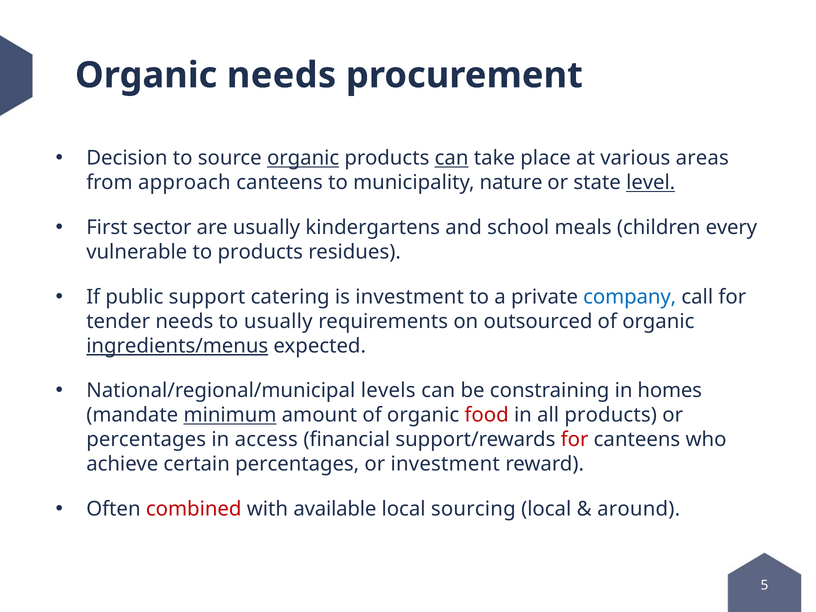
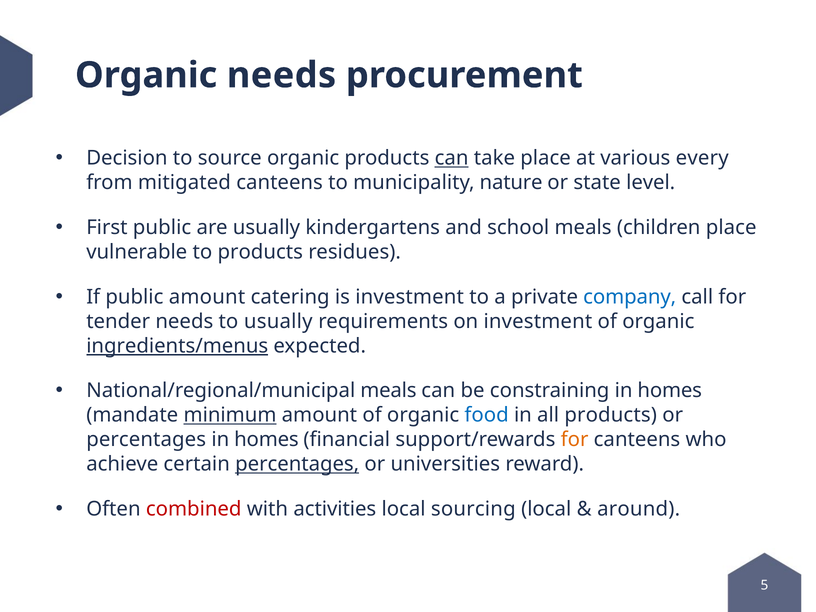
organic at (303, 158) underline: present -> none
areas: areas -> every
approach: approach -> mitigated
level underline: present -> none
First sector: sector -> public
children every: every -> place
public support: support -> amount
on outsourced: outsourced -> investment
National/regional/municipal levels: levels -> meals
food colour: red -> blue
access at (266, 440): access -> homes
for at (575, 440) colour: red -> orange
percentages at (297, 464) underline: none -> present
or investment: investment -> universities
available: available -> activities
